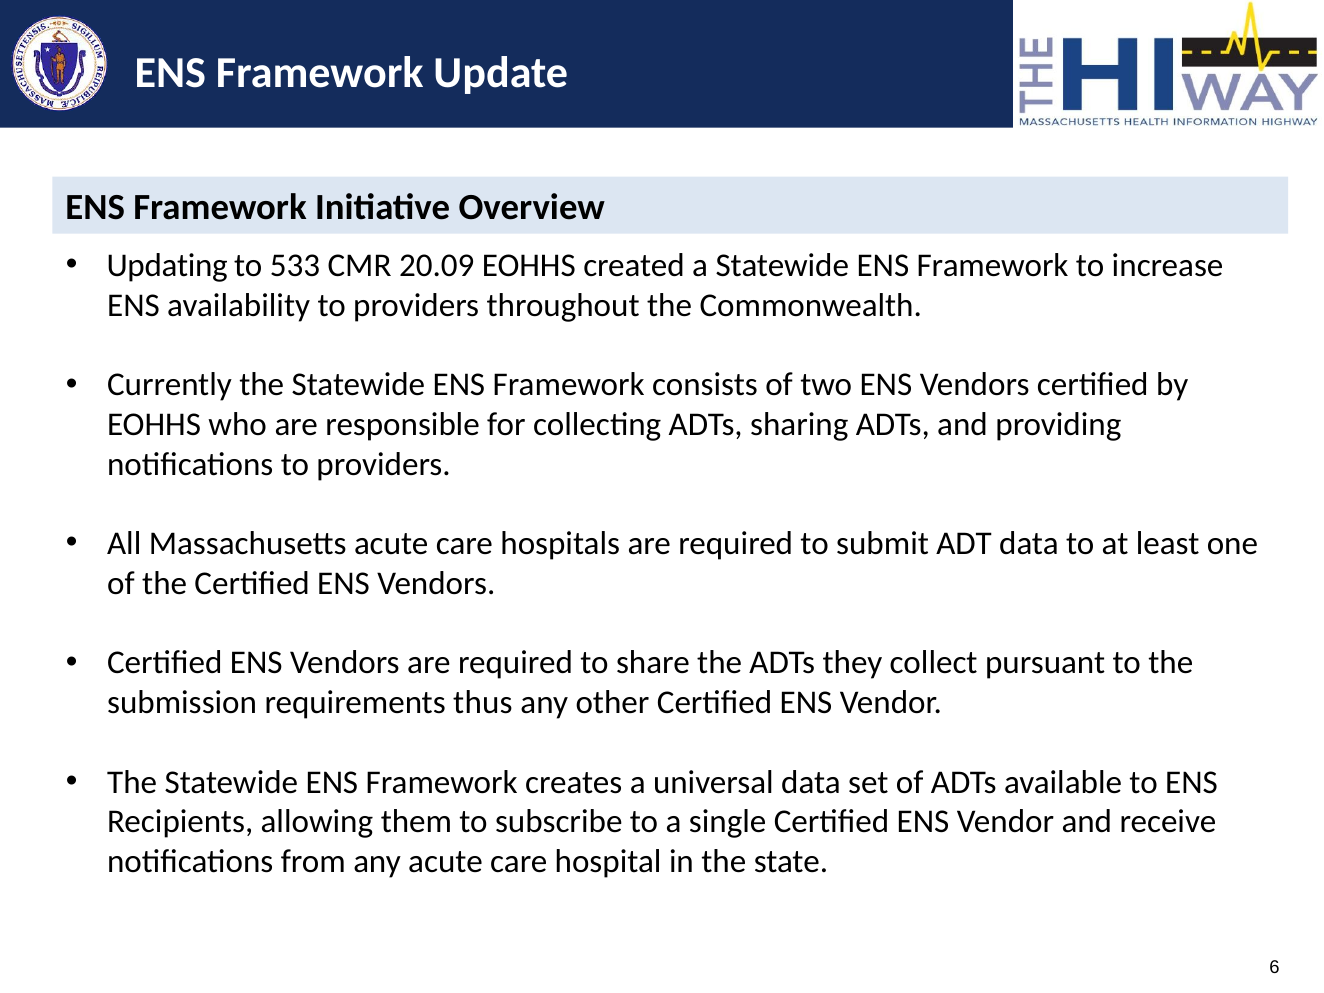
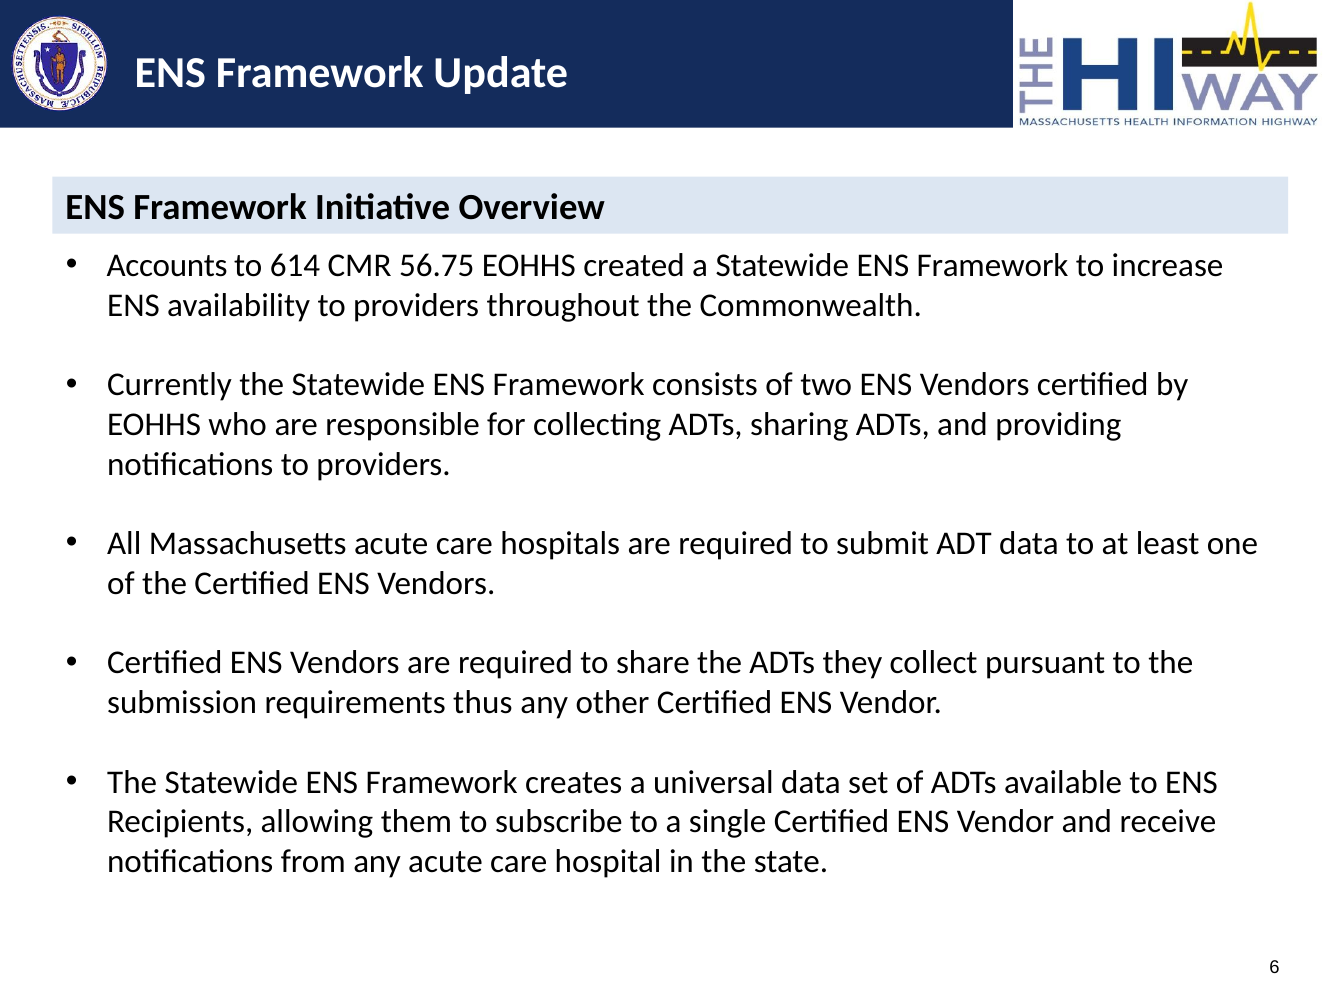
Updating: Updating -> Accounts
533: 533 -> 614
20.09: 20.09 -> 56.75
